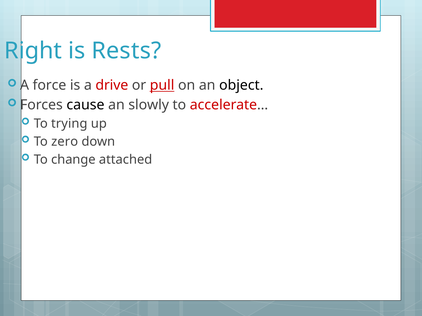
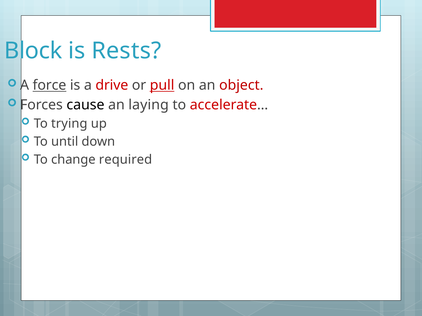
Right: Right -> Block
force underline: none -> present
object colour: black -> red
slowly: slowly -> laying
zero: zero -> until
attached: attached -> required
